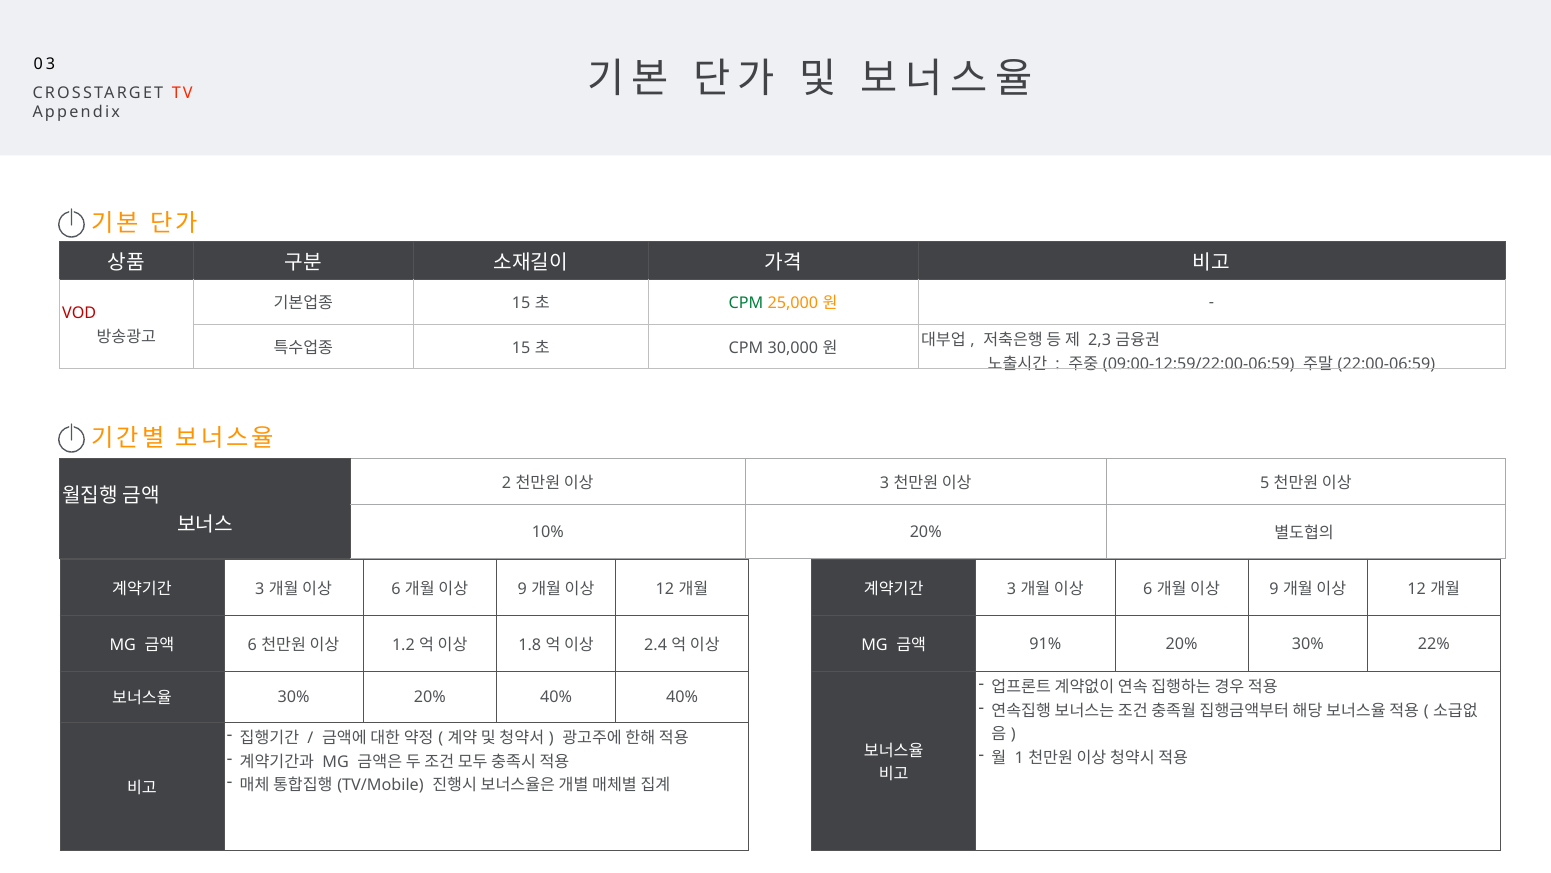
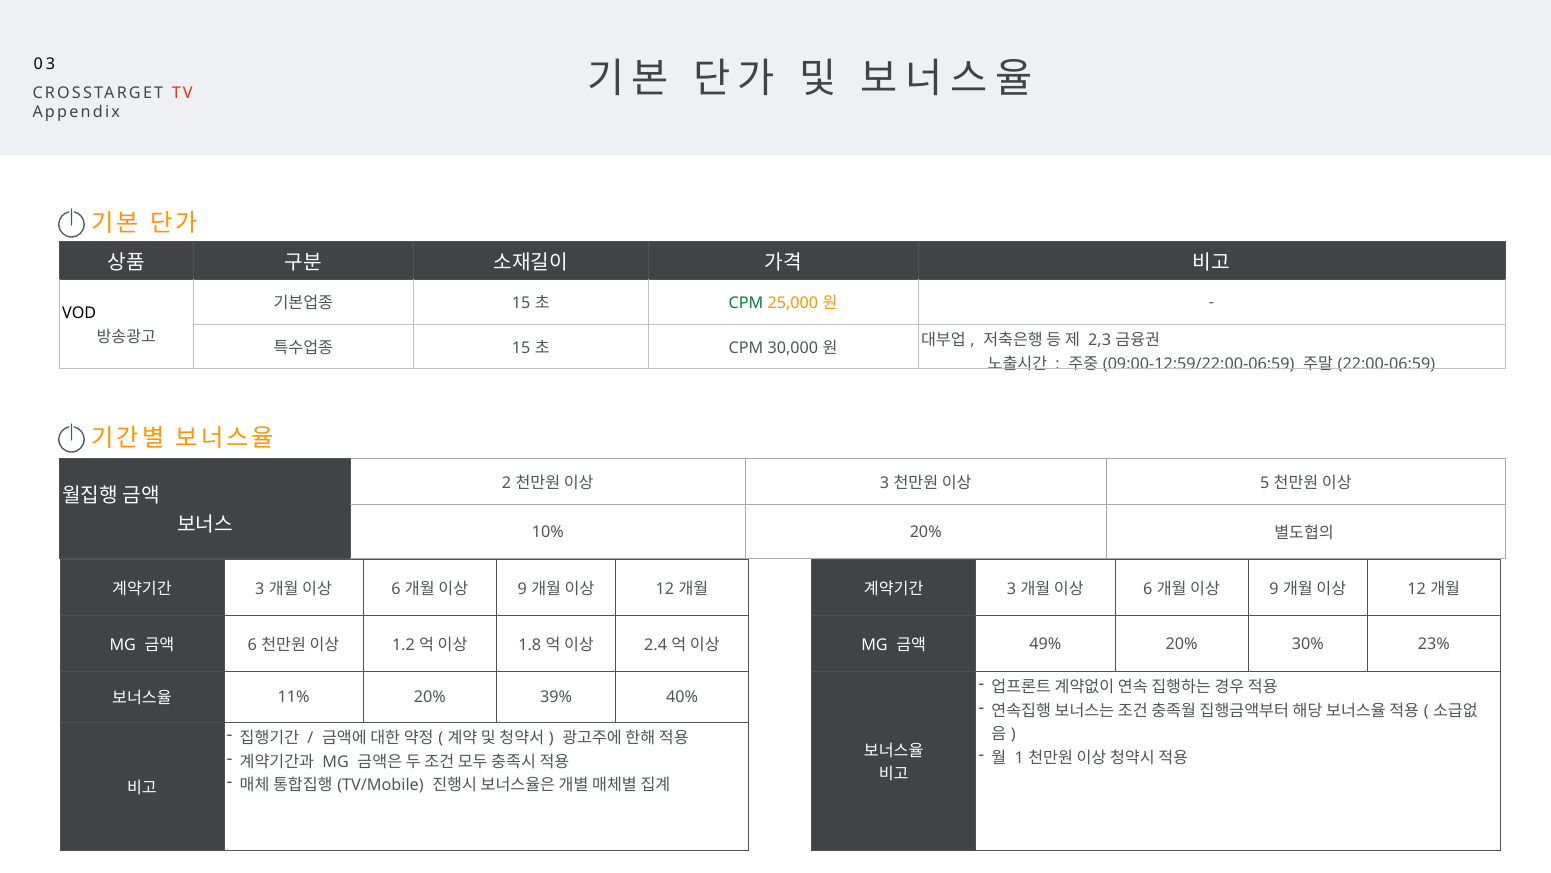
VOD colour: red -> black
91%: 91% -> 49%
22%: 22% -> 23%
30% at (294, 697): 30% -> 11%
20% 40%: 40% -> 39%
